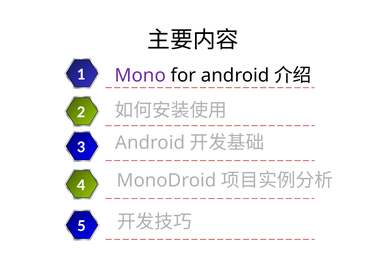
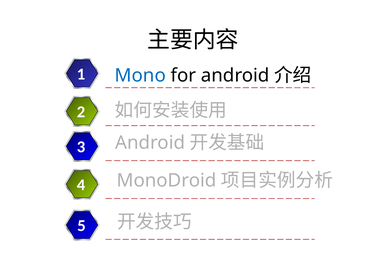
Mono colour: purple -> blue
